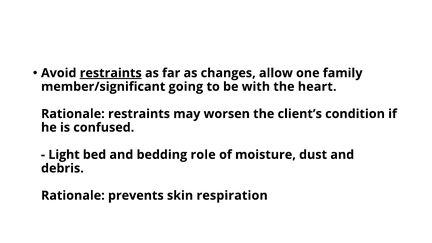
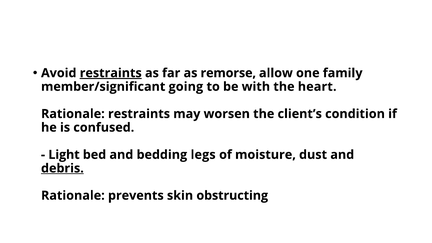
changes: changes -> remorse
role: role -> legs
debris underline: none -> present
respiration: respiration -> obstructing
